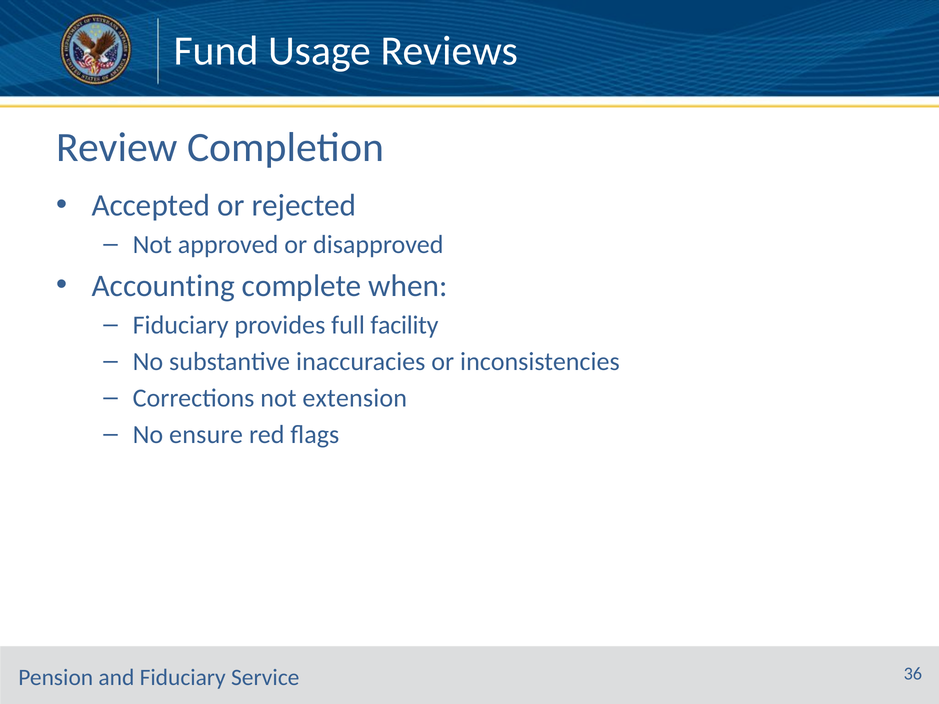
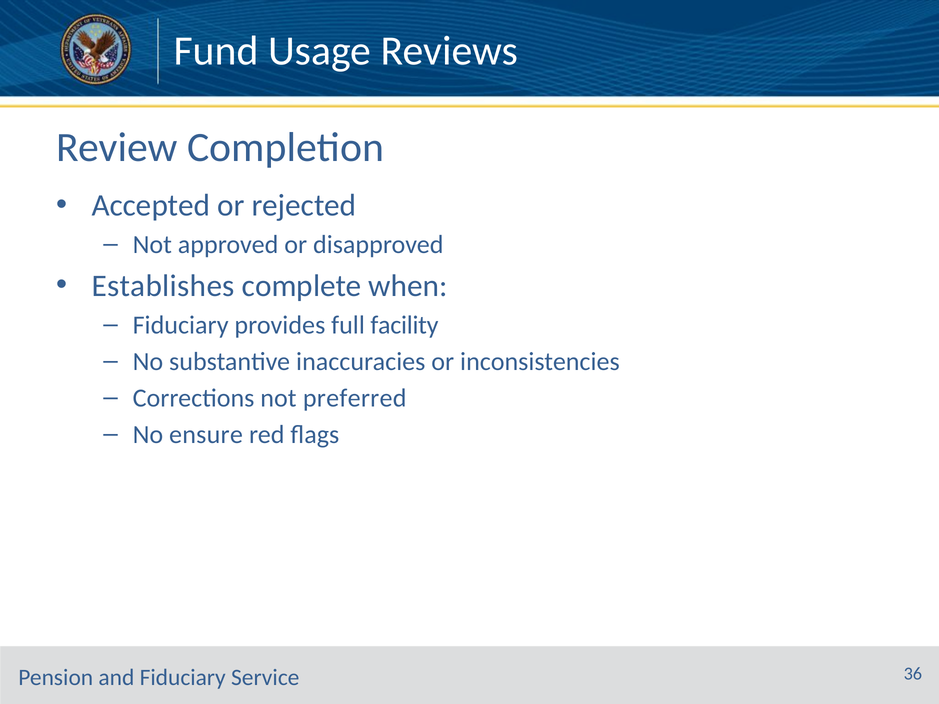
Accounting: Accounting -> Establishes
extension: extension -> preferred
